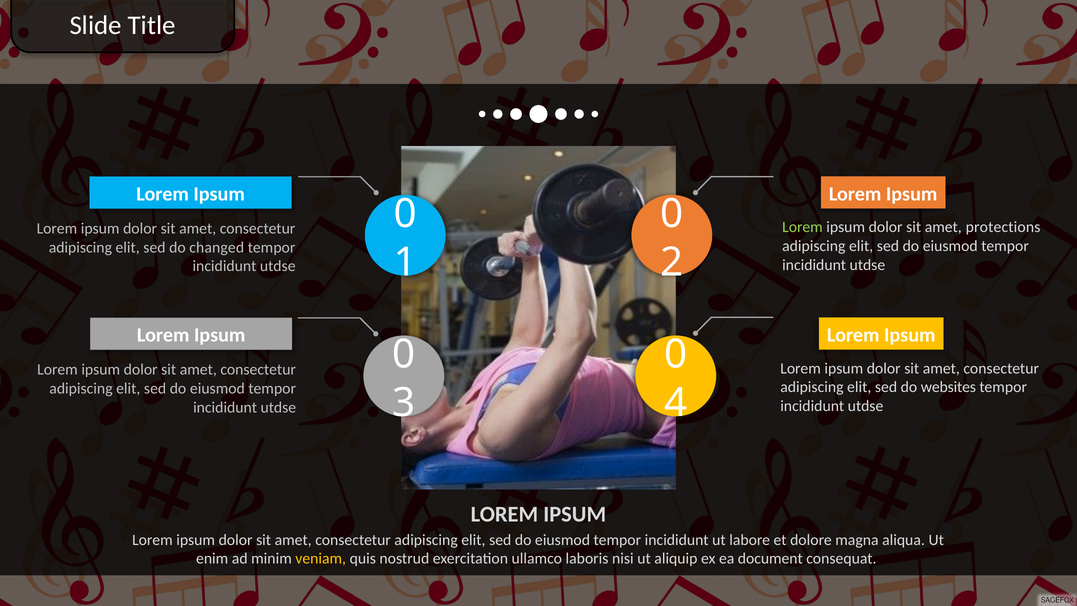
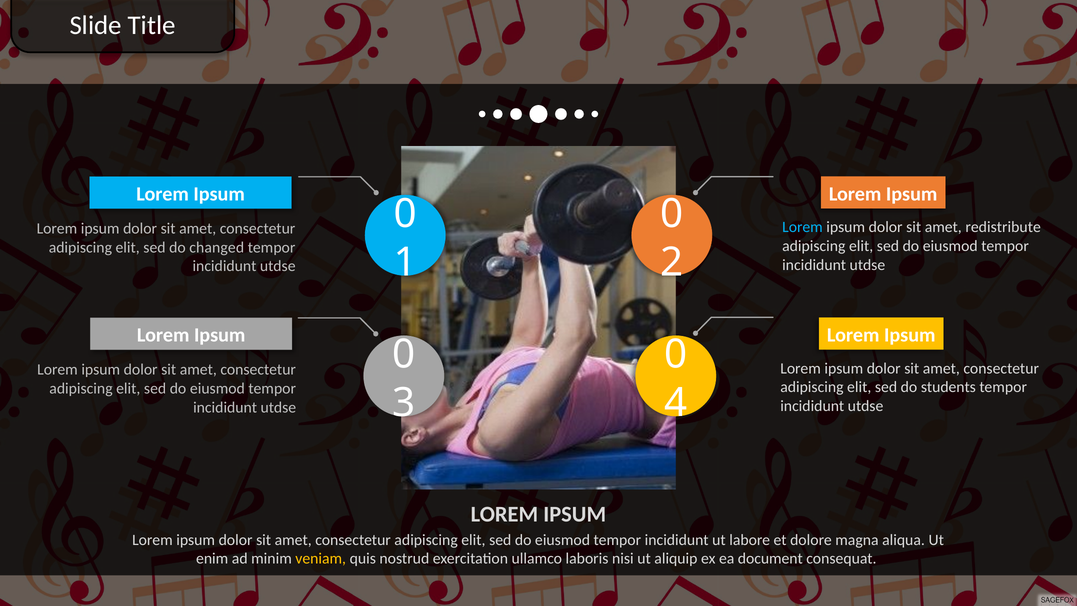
Lorem at (802, 227) colour: light green -> light blue
protections: protections -> redistribute
websites: websites -> students
